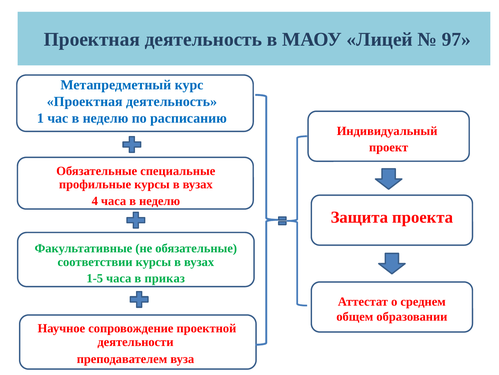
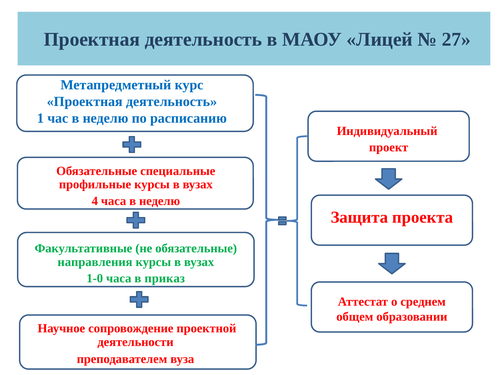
97: 97 -> 27
соответствии: соответствии -> направления
1-5: 1-5 -> 1-0
